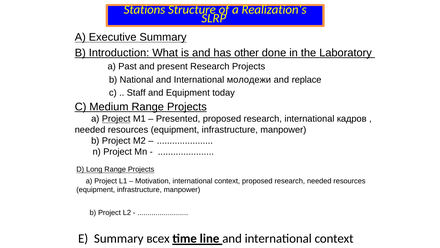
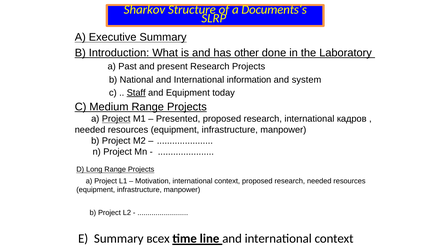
Stations: Stations -> Sharkov
Realization‘s: Realization‘s -> Documents‘s
молодежи: молодежи -> information
replace: replace -> system
Staff underline: none -> present
